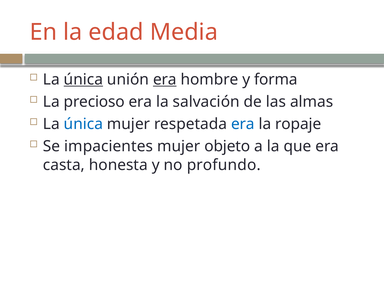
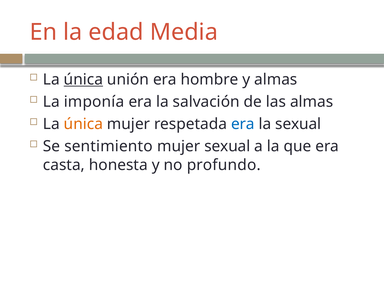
era at (165, 79) underline: present -> none
y forma: forma -> almas
precioso: precioso -> imponía
única at (83, 124) colour: blue -> orange
la ropaje: ropaje -> sexual
impacientes: impacientes -> sentimiento
mujer objeto: objeto -> sexual
